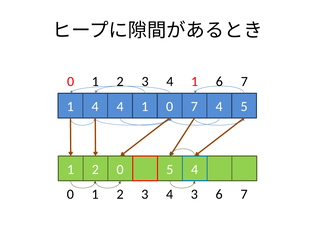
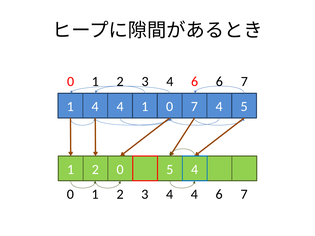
3 4 1: 1 -> 6
3 4 3: 3 -> 4
